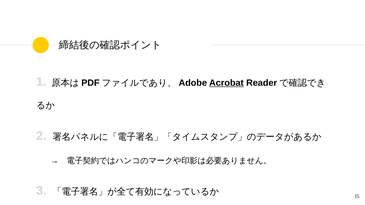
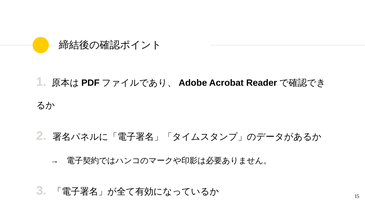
Acrobat underline: present -> none
